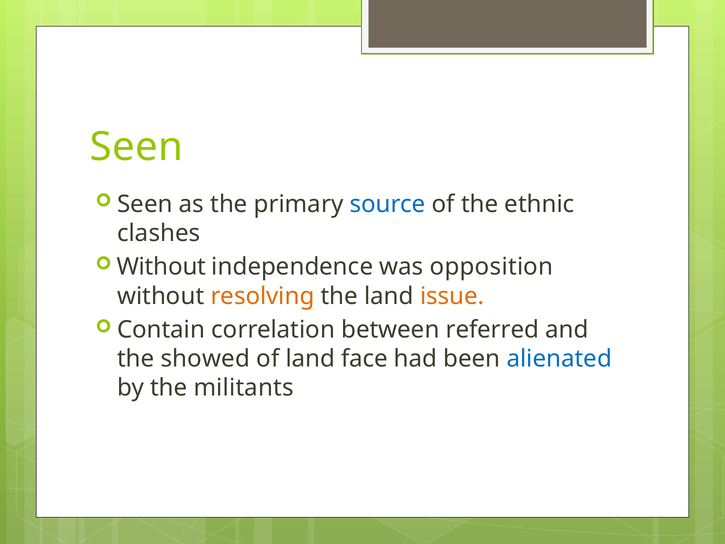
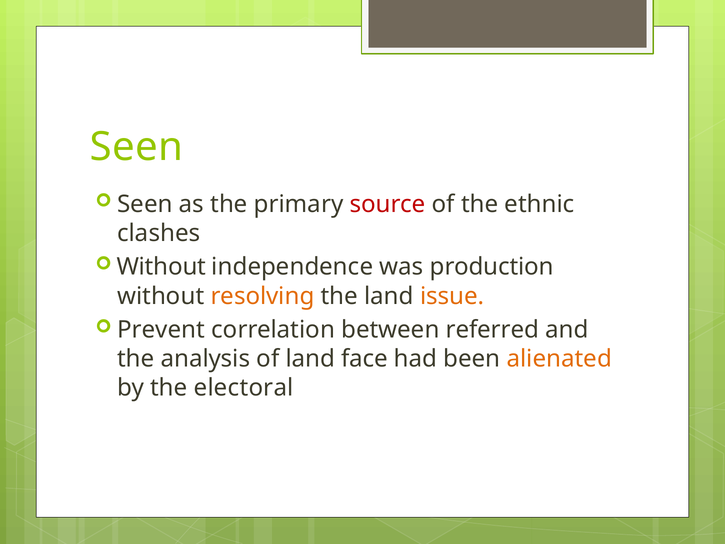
source colour: blue -> red
opposition: opposition -> production
Contain: Contain -> Prevent
showed: showed -> analysis
alienated colour: blue -> orange
militants: militants -> electoral
